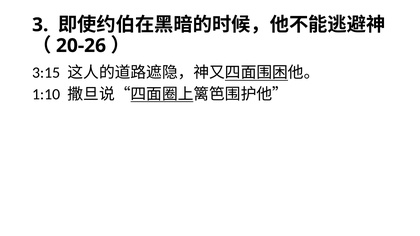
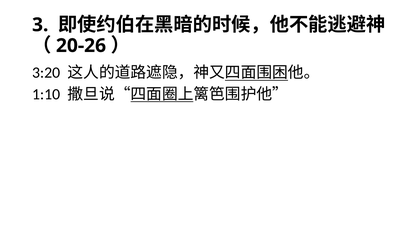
3:15: 3:15 -> 3:20
